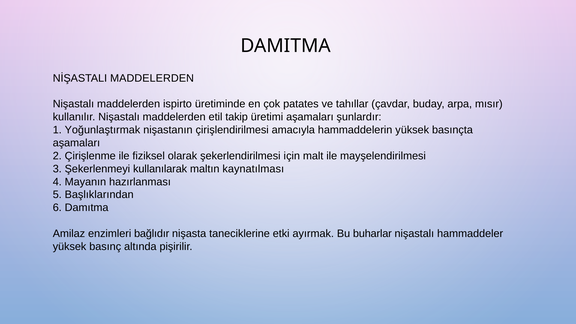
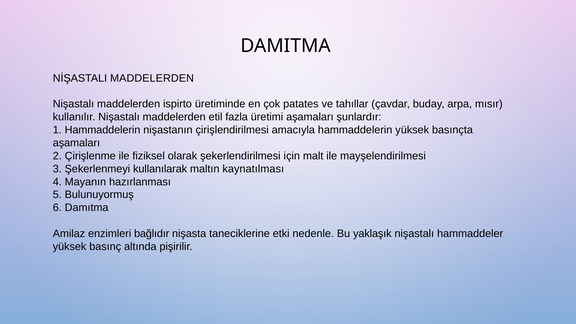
takip: takip -> fazla
1 Yoğunlaştırmak: Yoğunlaştırmak -> Hammaddelerin
Başlıklarından: Başlıklarından -> Bulunuyormuş
ayırmak: ayırmak -> nedenle
buharlar: buharlar -> yaklaşık
